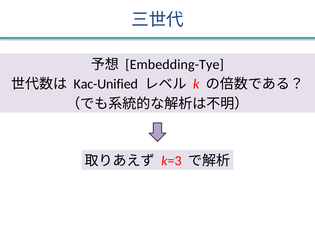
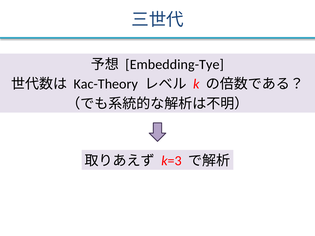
Kac-Unified: Kac-Unified -> Kac-Theory
